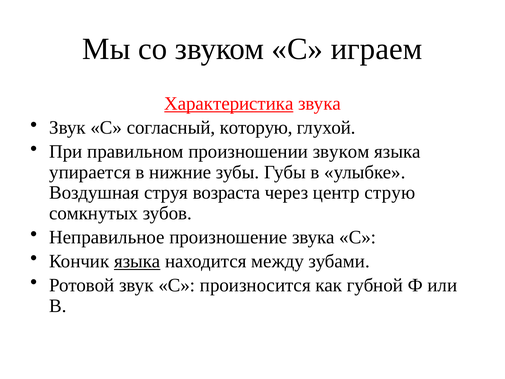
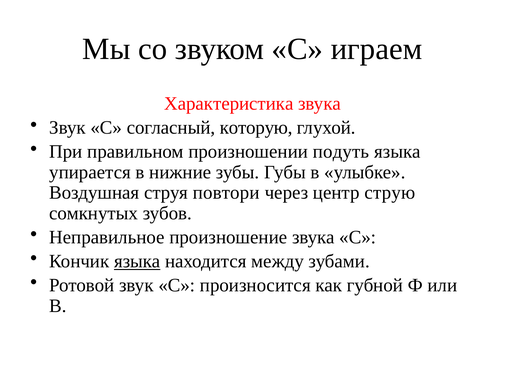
Характеристика underline: present -> none
произношении звуком: звуком -> подуть
возраста: возраста -> повтори
